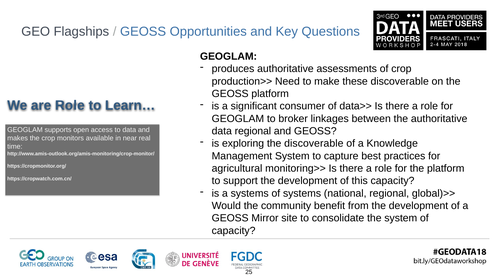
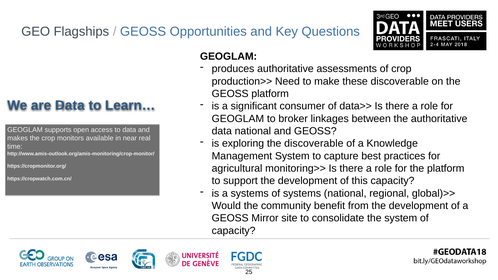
are Role: Role -> Data
data regional: regional -> national
